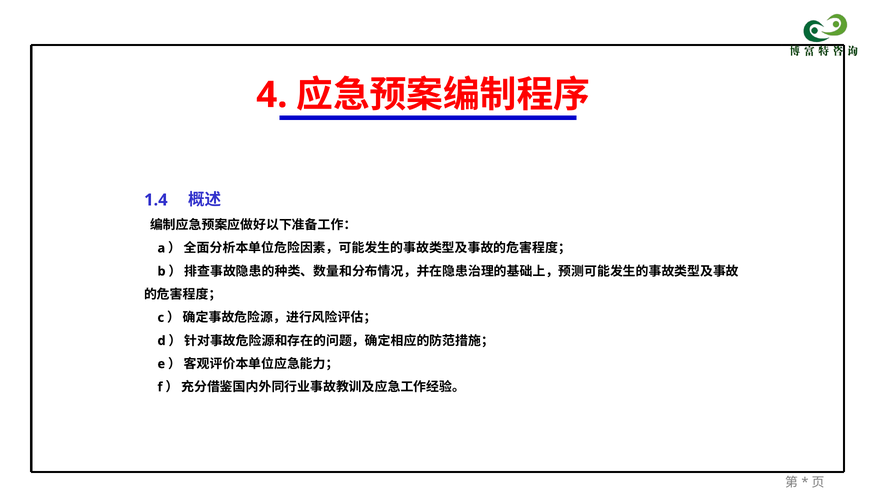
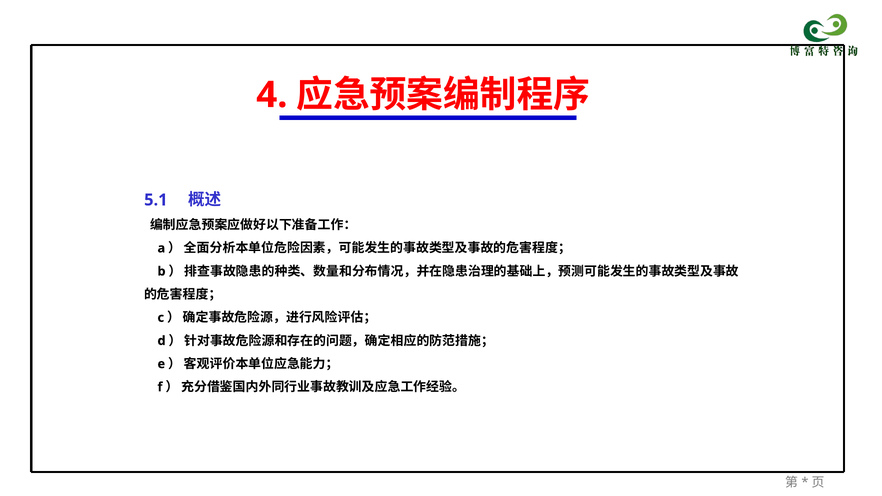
1.4: 1.4 -> 5.1
